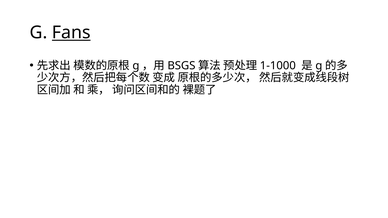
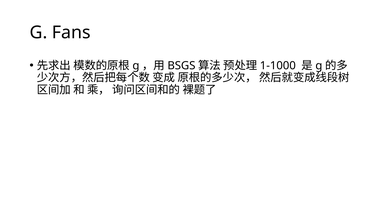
Fans underline: present -> none
